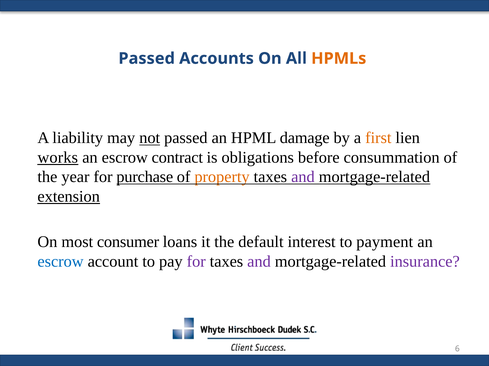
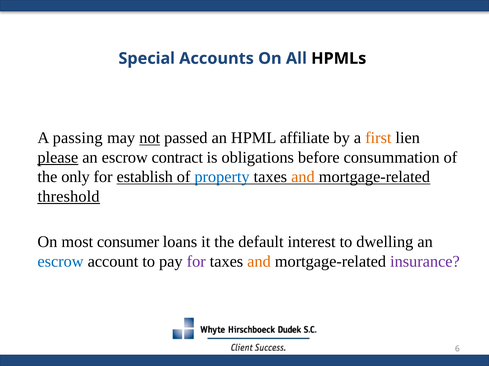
Passed at (147, 59): Passed -> Special
HPMLs colour: orange -> black
liability: liability -> passing
damage: damage -> affiliate
works: works -> please
year: year -> only
purchase: purchase -> establish
property colour: orange -> blue
and at (303, 177) colour: purple -> orange
extension: extension -> threshold
payment: payment -> dwelling
and at (259, 262) colour: purple -> orange
